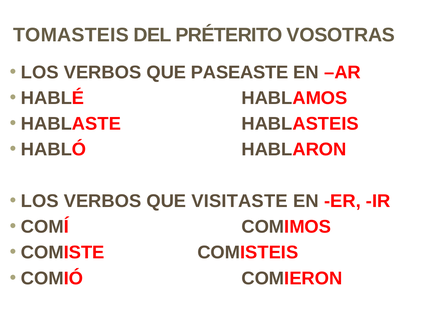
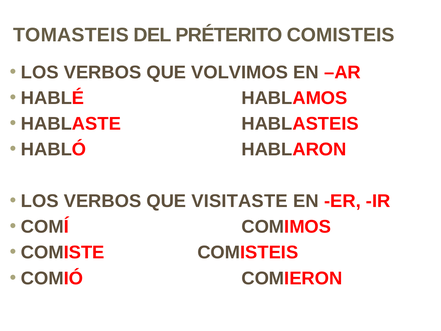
PRÉTERITO VOSOTRAS: VOSOTRAS -> COMISTEIS
PASEASTE: PASEASTE -> VOLVIMOS
